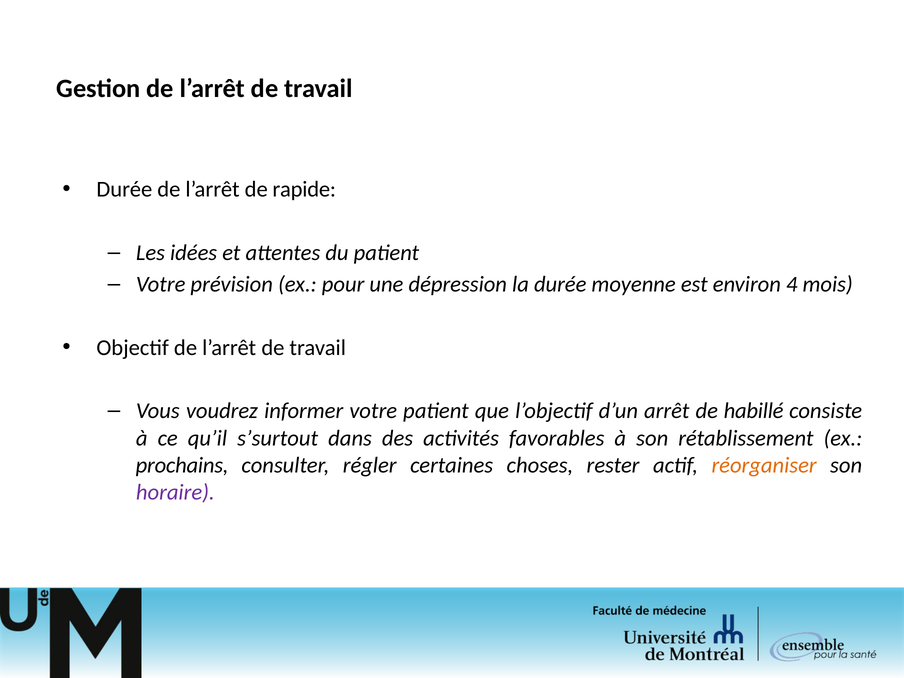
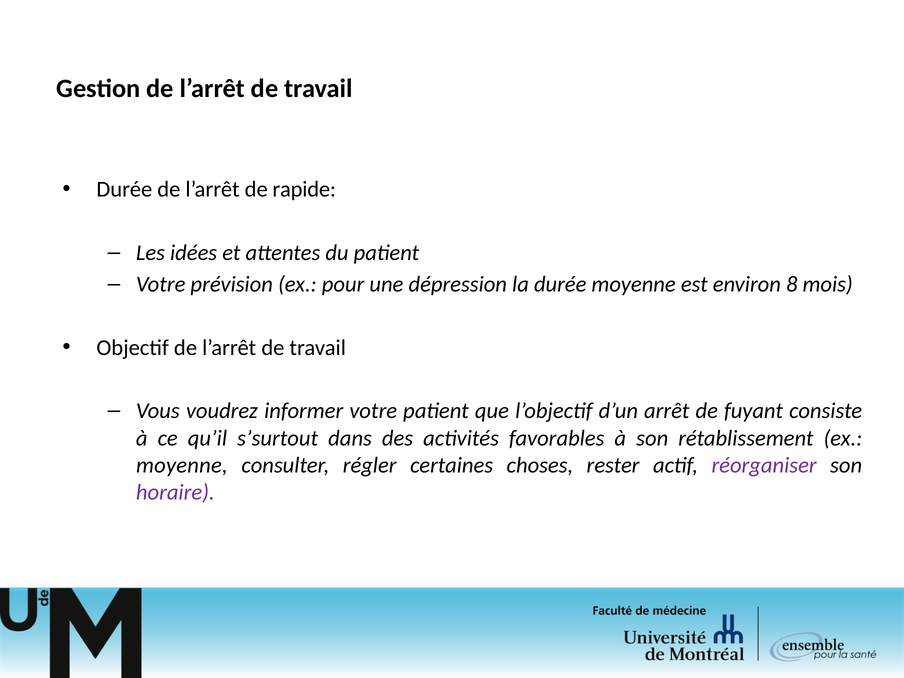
4: 4 -> 8
habillé: habillé -> fuyant
prochains at (182, 465): prochains -> moyenne
réorganiser colour: orange -> purple
